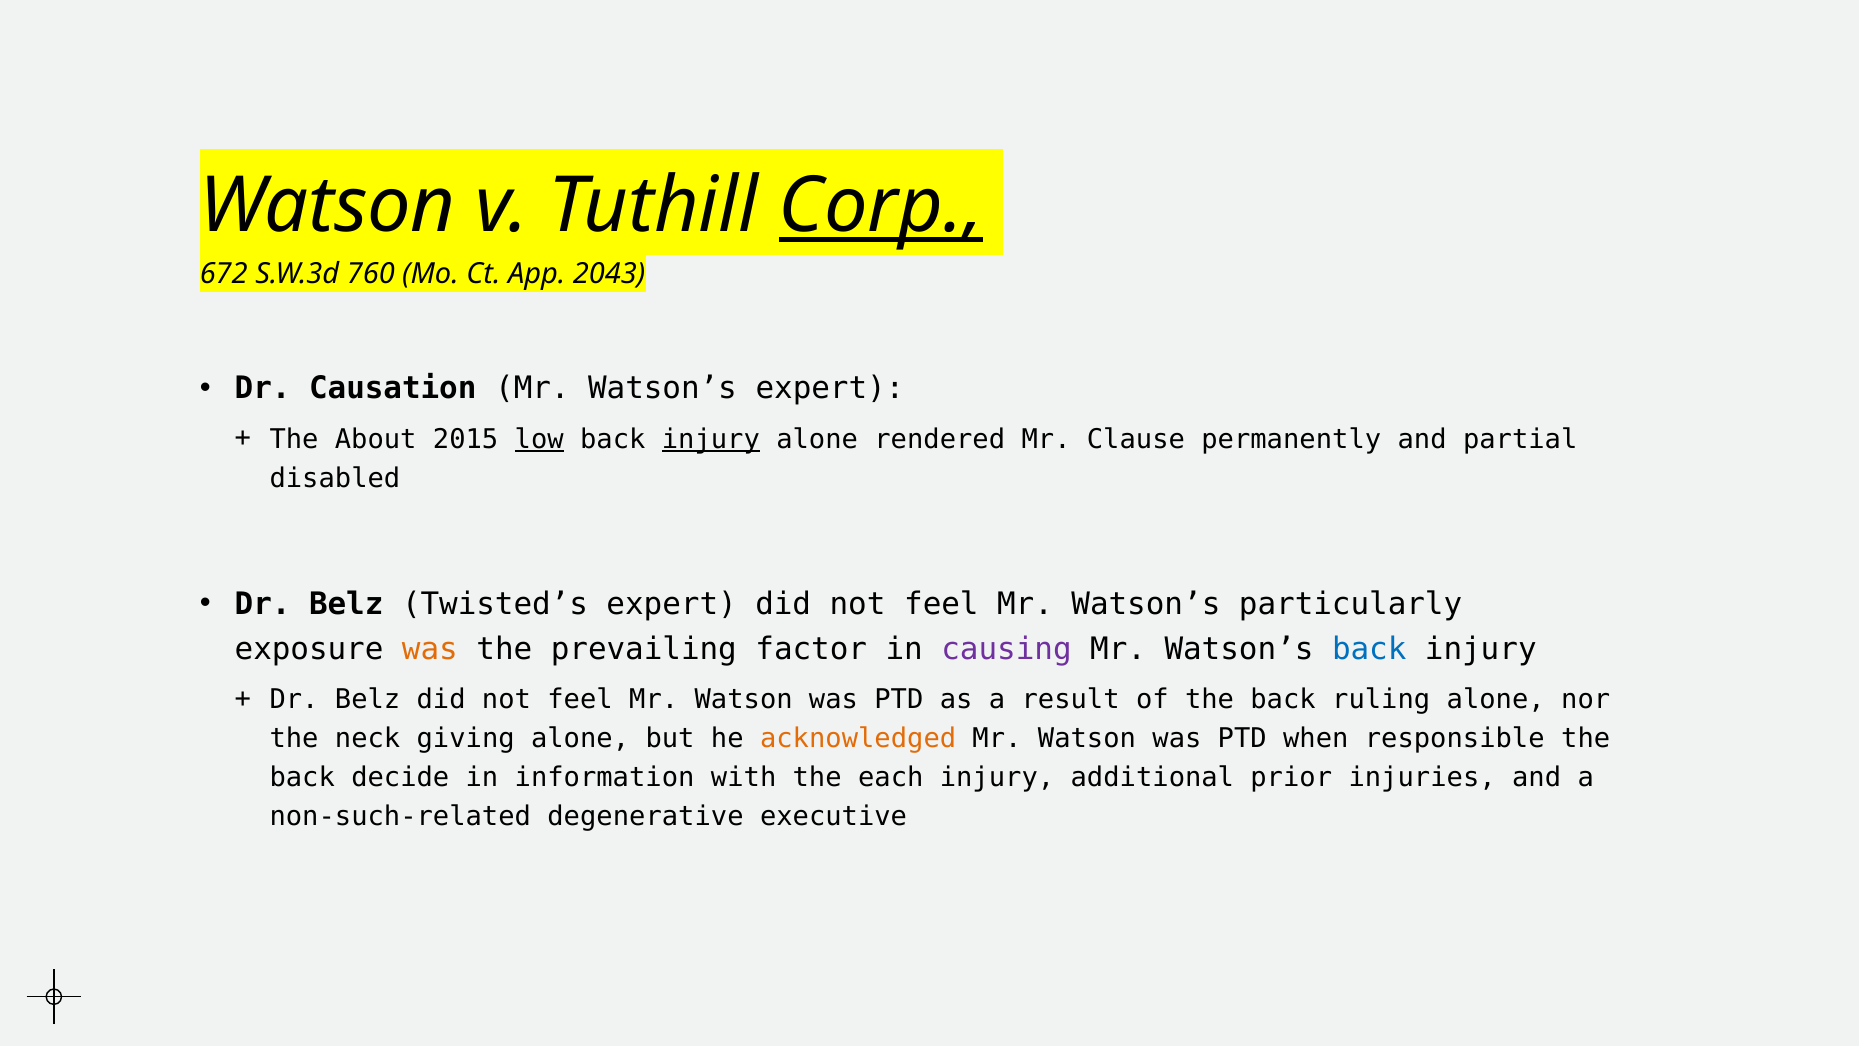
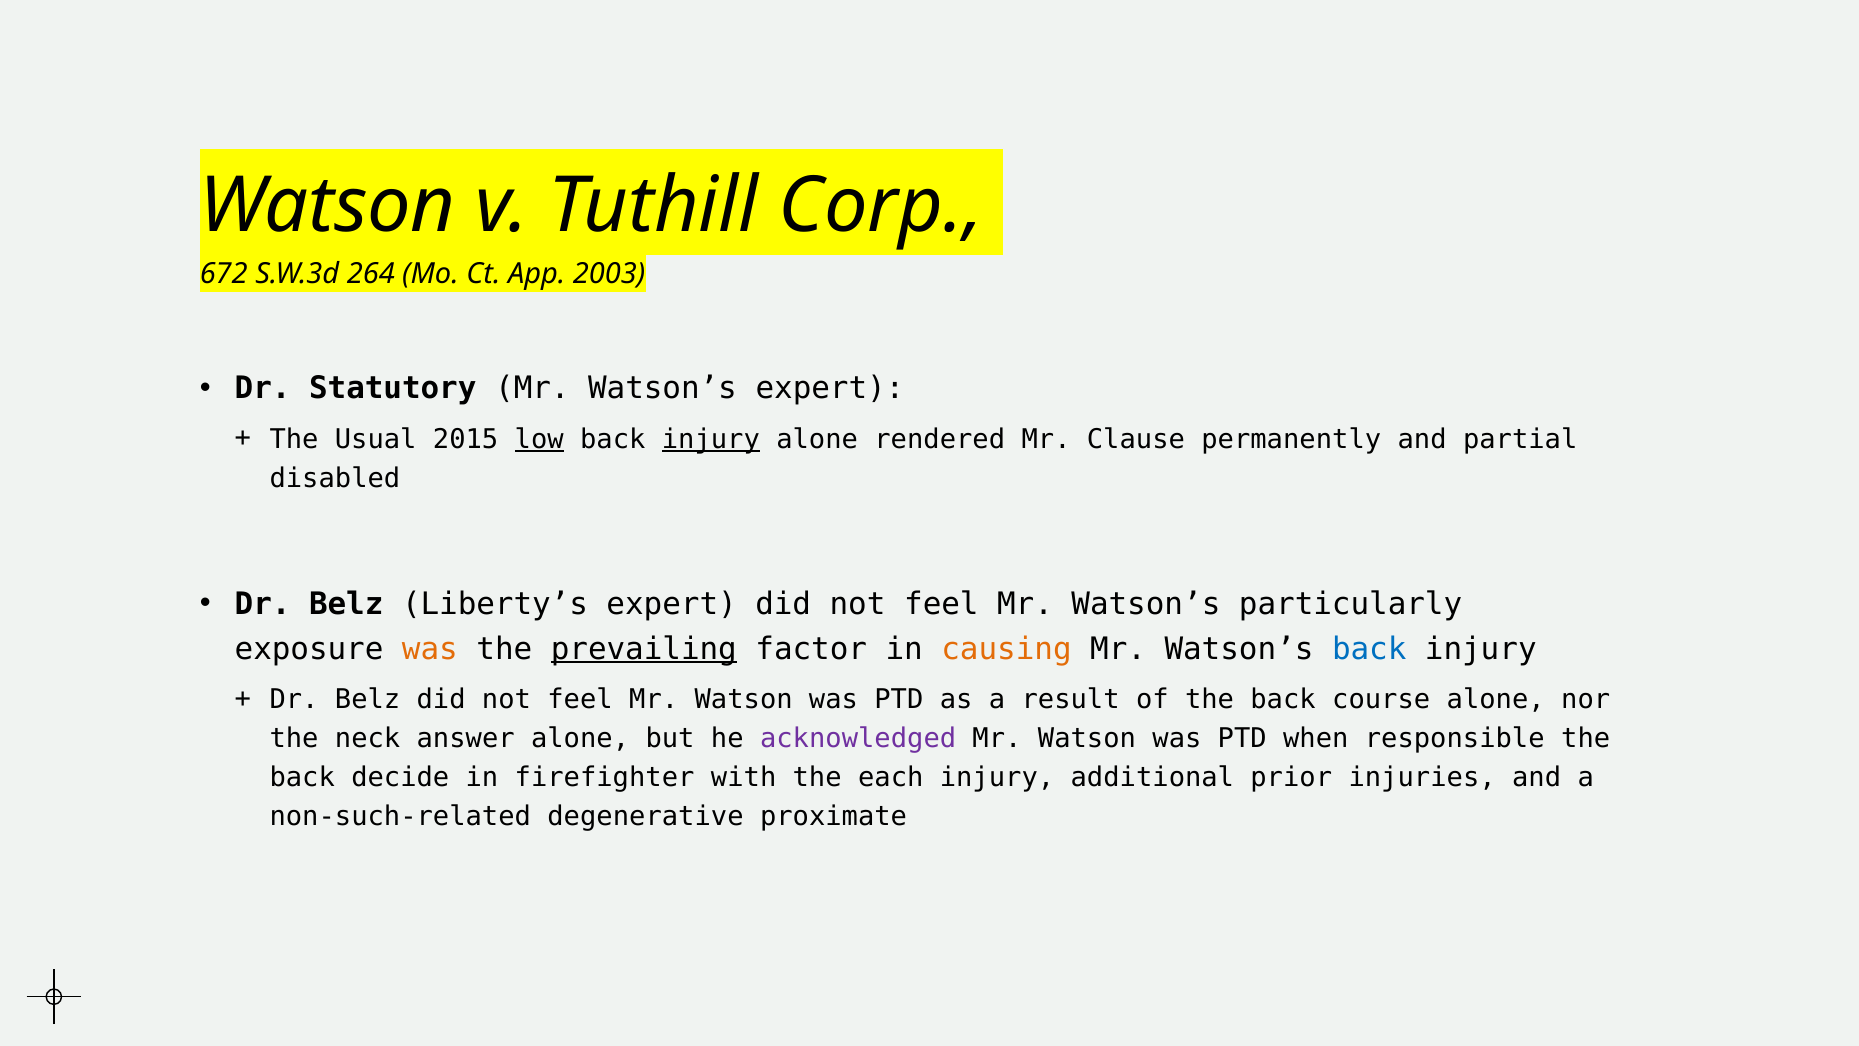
Corp underline: present -> none
760: 760 -> 264
2043: 2043 -> 2003
Causation: Causation -> Statutory
About: About -> Usual
Twisted’s: Twisted’s -> Liberty’s
prevailing underline: none -> present
causing colour: purple -> orange
ruling: ruling -> course
giving: giving -> answer
acknowledged colour: orange -> purple
information: information -> firefighter
executive: executive -> proximate
